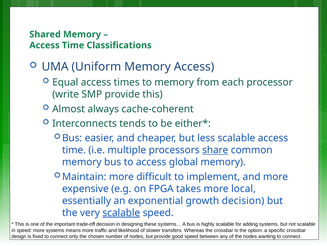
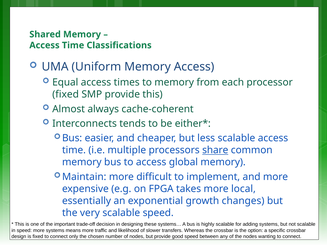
write at (66, 94): write -> fixed
growth decision: decision -> changes
scalable at (121, 212) underline: present -> none
